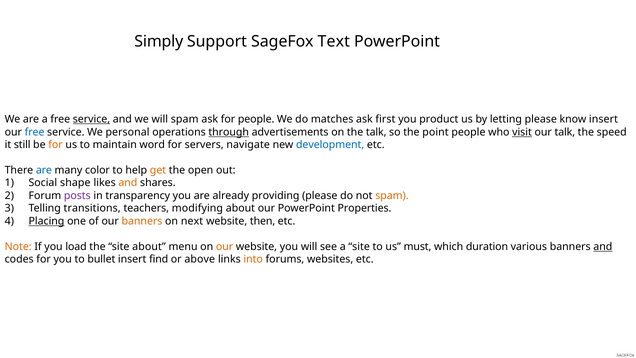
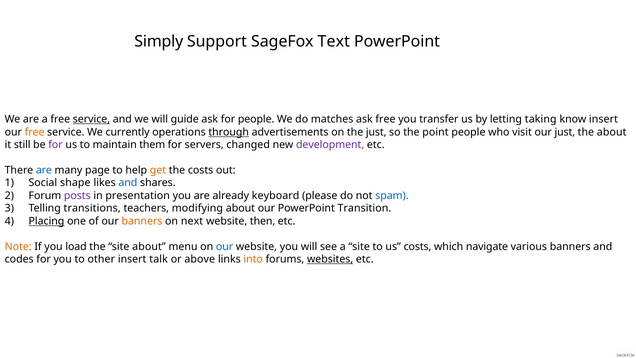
will spam: spam -> guide
ask first: first -> free
product: product -> transfer
letting please: please -> taking
free at (35, 132) colour: blue -> orange
personal: personal -> currently
the talk: talk -> just
visit underline: present -> none
our talk: talk -> just
the speed: speed -> about
for at (56, 145) colour: orange -> purple
word: word -> them
navigate: navigate -> changed
development colour: blue -> purple
color: color -> page
the open: open -> costs
and at (128, 183) colour: orange -> blue
transparency: transparency -> presentation
providing: providing -> keyboard
spam at (392, 195) colour: orange -> blue
Properties: Properties -> Transition
our at (225, 246) colour: orange -> blue
us must: must -> costs
duration: duration -> navigate
and at (603, 246) underline: present -> none
bullet: bullet -> other
find: find -> talk
websites underline: none -> present
